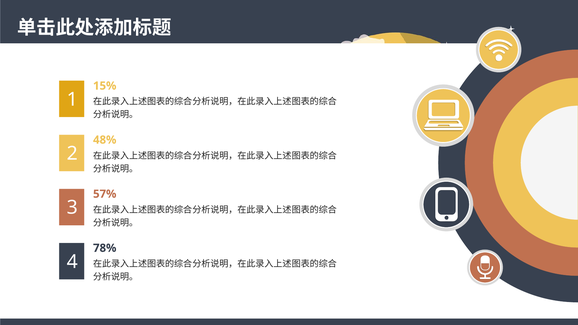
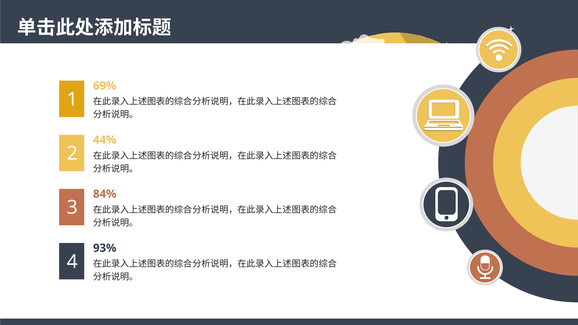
15%: 15% -> 69%
48%: 48% -> 44%
57%: 57% -> 84%
78%: 78% -> 93%
